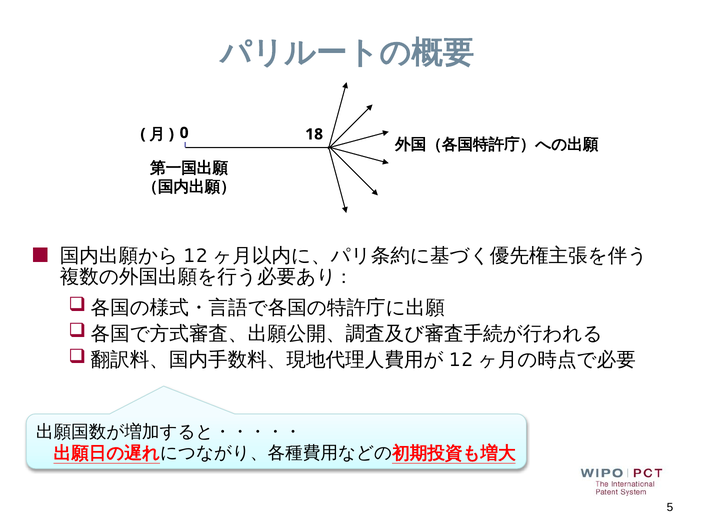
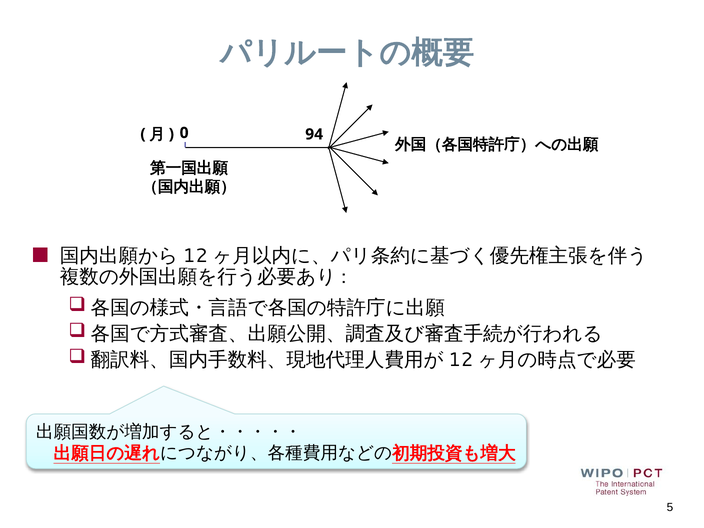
18: 18 -> 94
